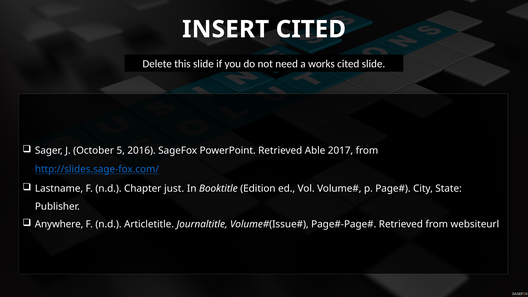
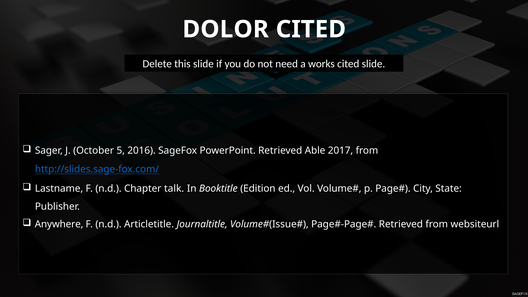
INSERT: INSERT -> DOLOR
just: just -> talk
